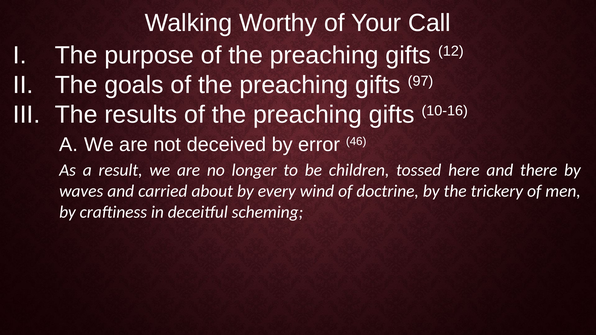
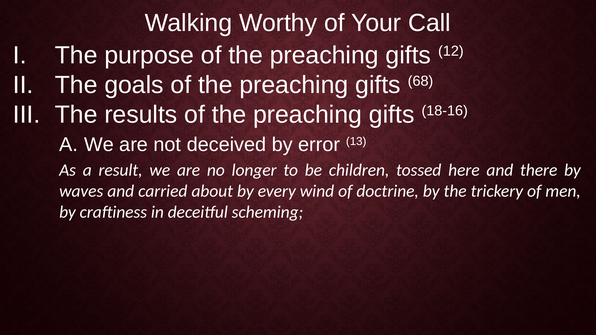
97: 97 -> 68
10-16: 10-16 -> 18-16
46: 46 -> 13
